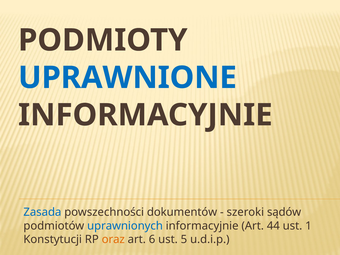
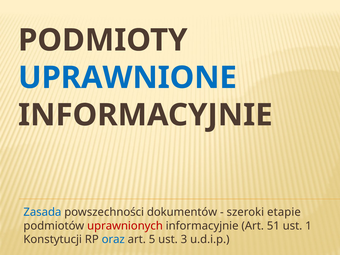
sądów: sądów -> etapie
uprawnionych colour: blue -> red
44: 44 -> 51
oraz colour: orange -> blue
6: 6 -> 5
5: 5 -> 3
